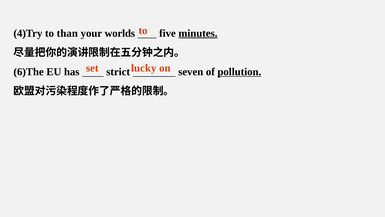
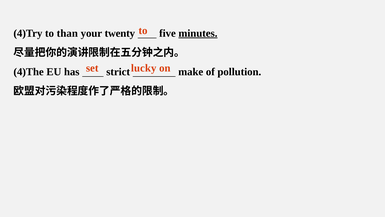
worlds: worlds -> twenty
6)The: 6)The -> 4)The
seven: seven -> make
pollution underline: present -> none
